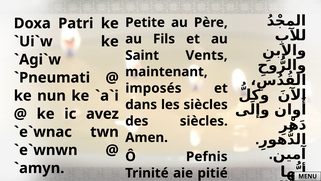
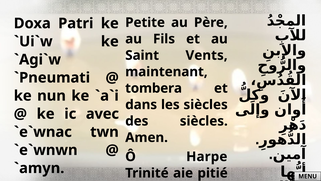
imposés: imposés -> tombera
avez: avez -> avec
Pefnis: Pefnis -> Harpe
